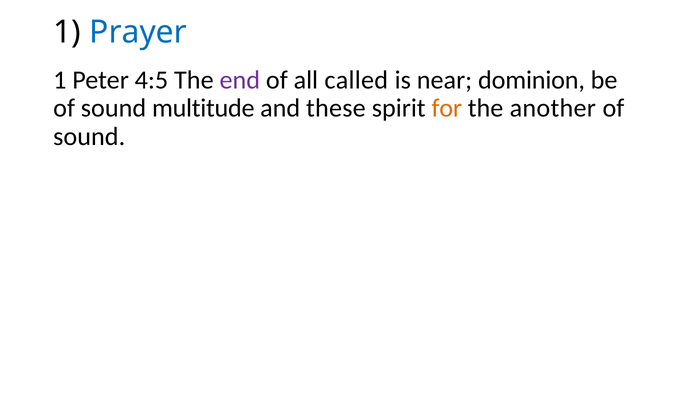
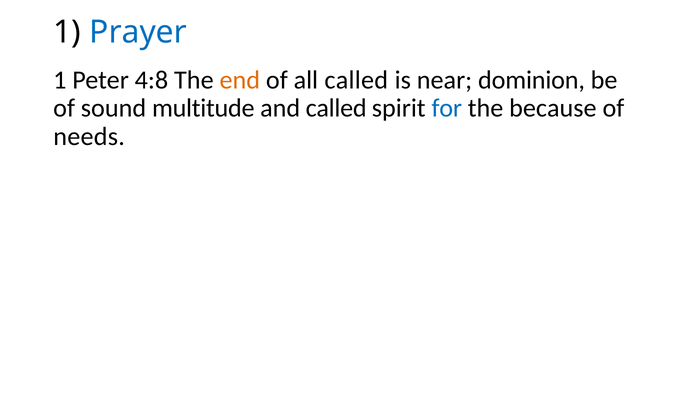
4:5: 4:5 -> 4:8
end colour: purple -> orange
and these: these -> called
for colour: orange -> blue
another: another -> because
sound at (89, 136): sound -> needs
